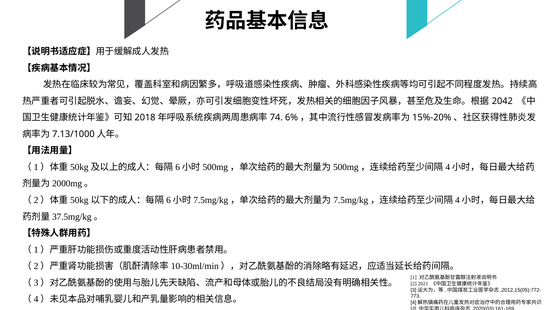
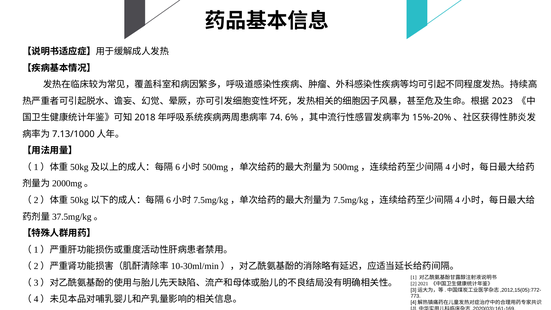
2042: 2042 -> 2023
